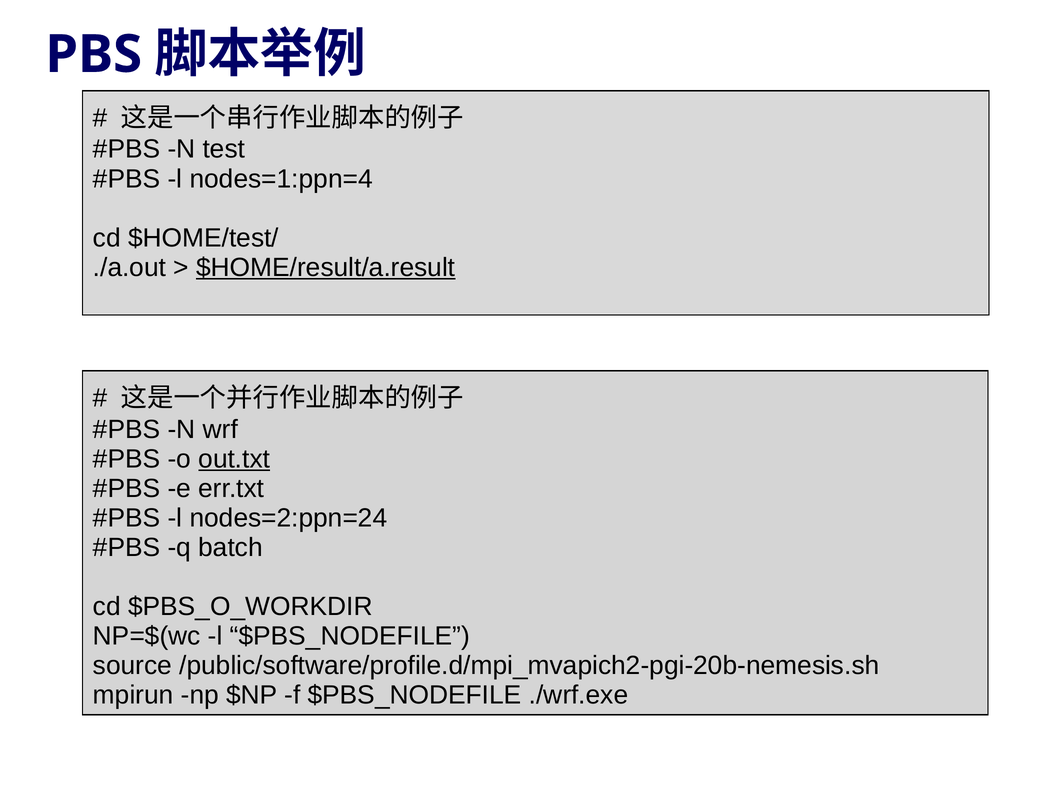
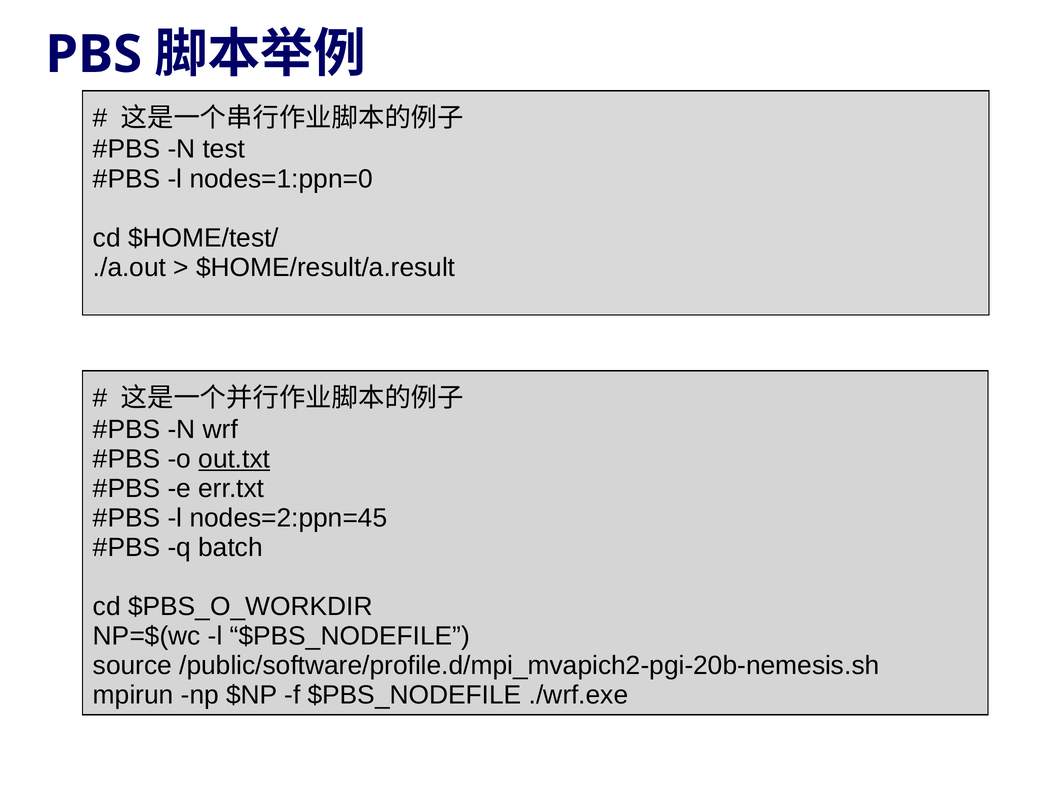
nodes=1:ppn=4: nodes=1:ppn=4 -> nodes=1:ppn=0
$HOME/result/a.result underline: present -> none
nodes=2:ppn=24: nodes=2:ppn=24 -> nodes=2:ppn=45
